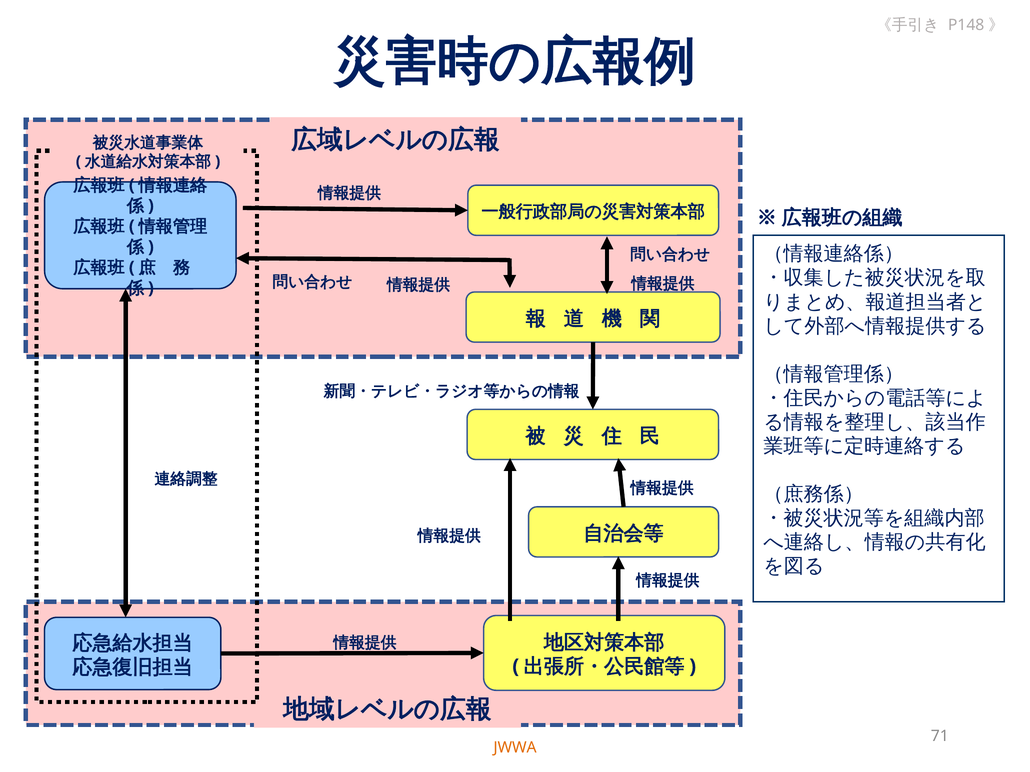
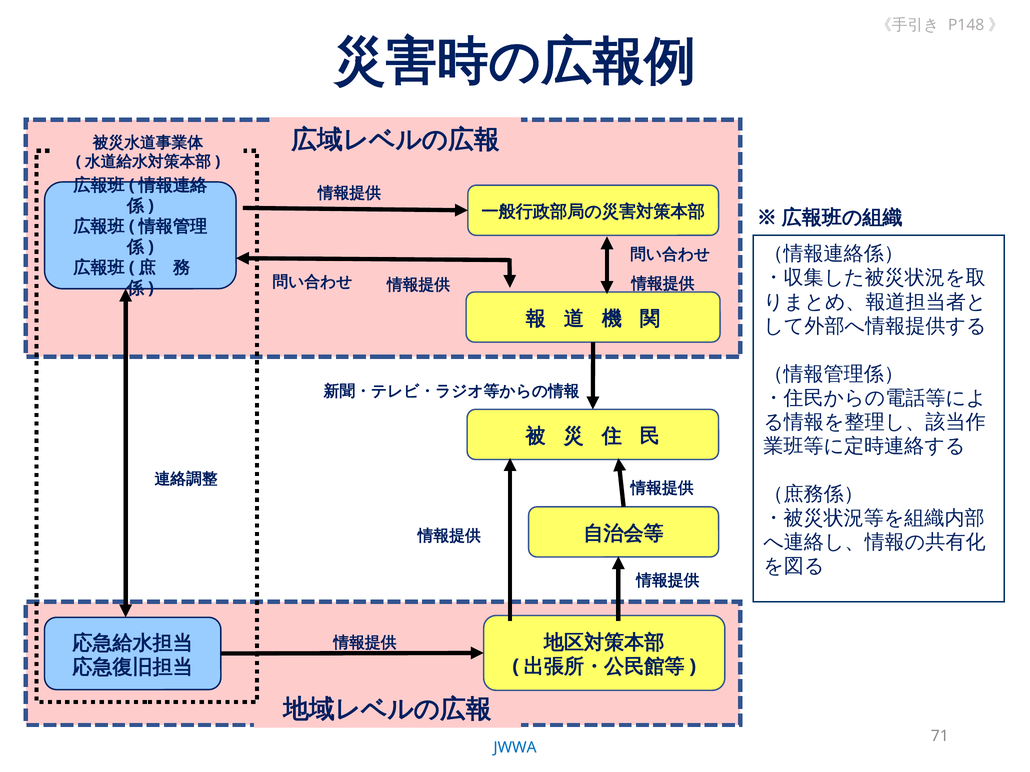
JWWA colour: orange -> blue
